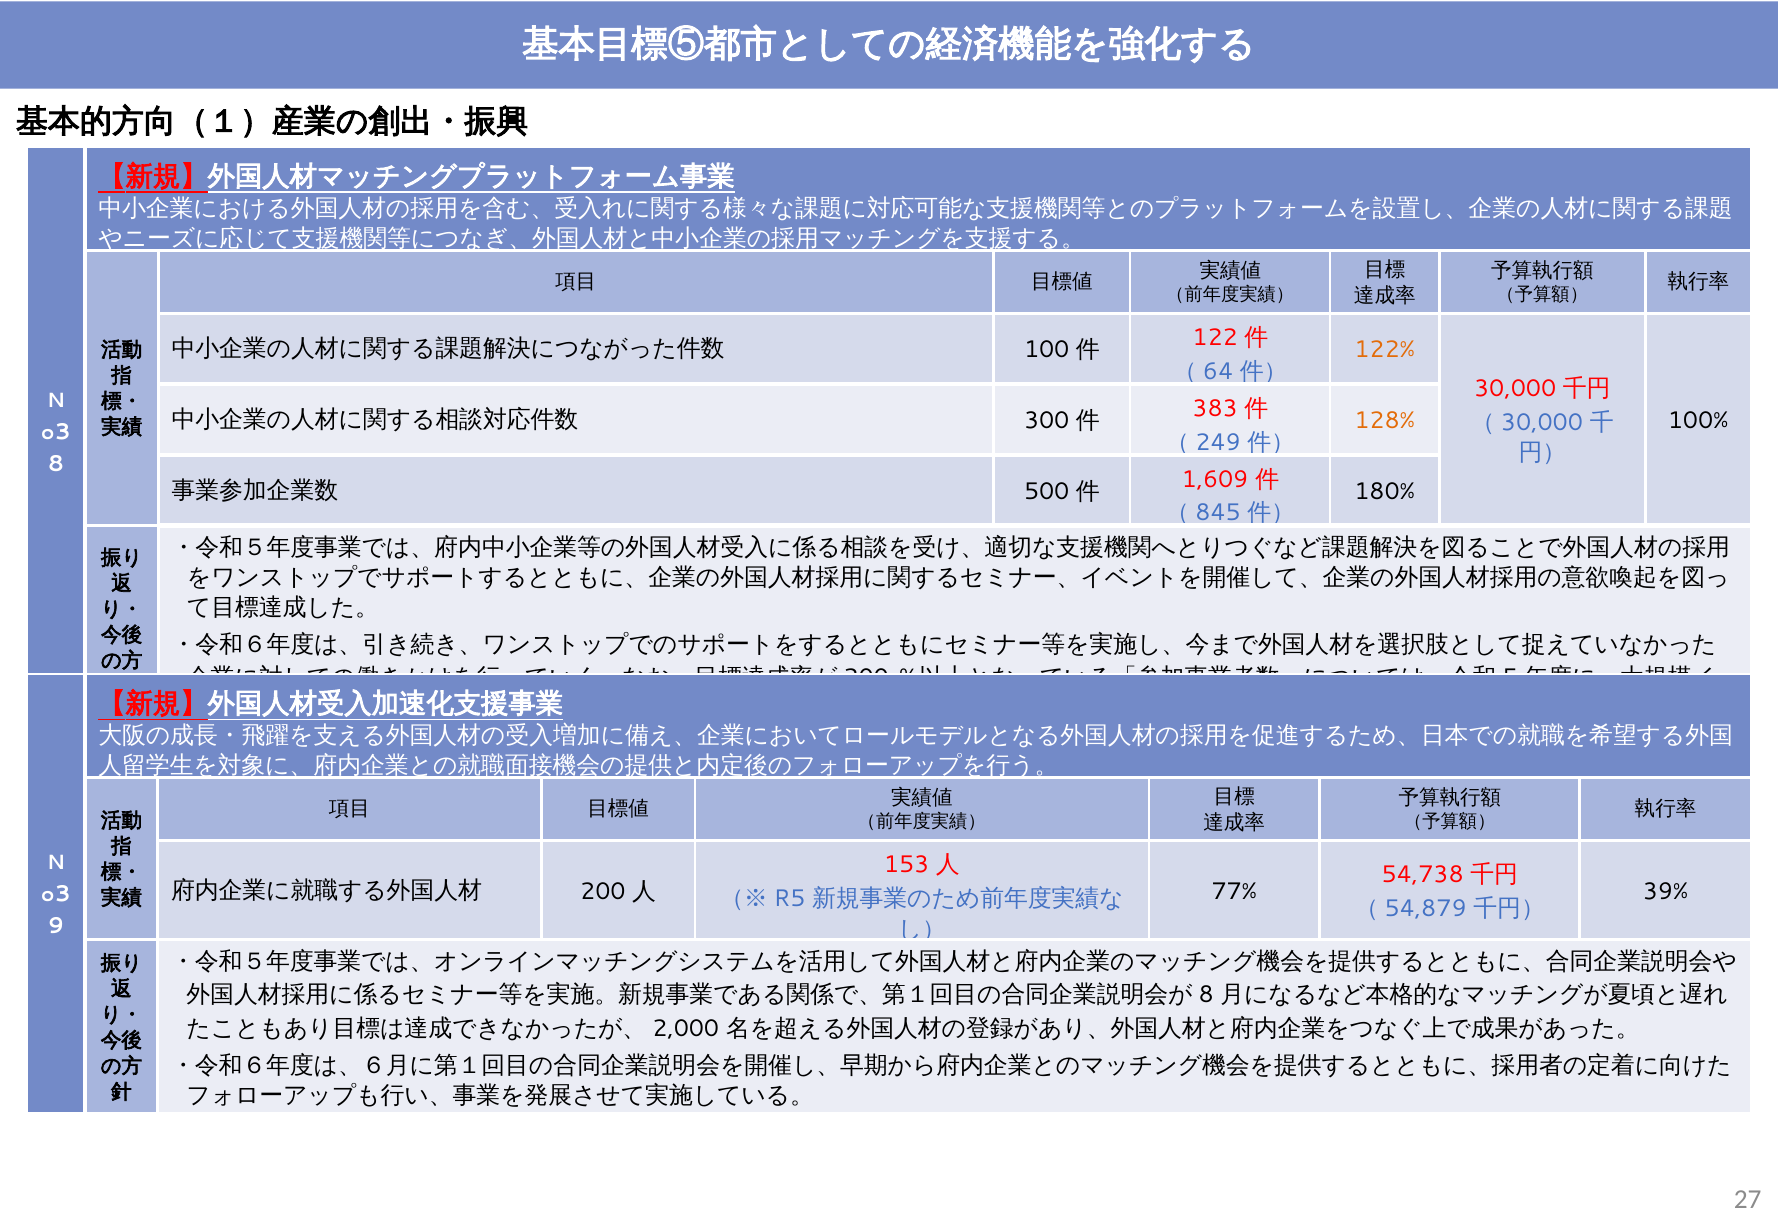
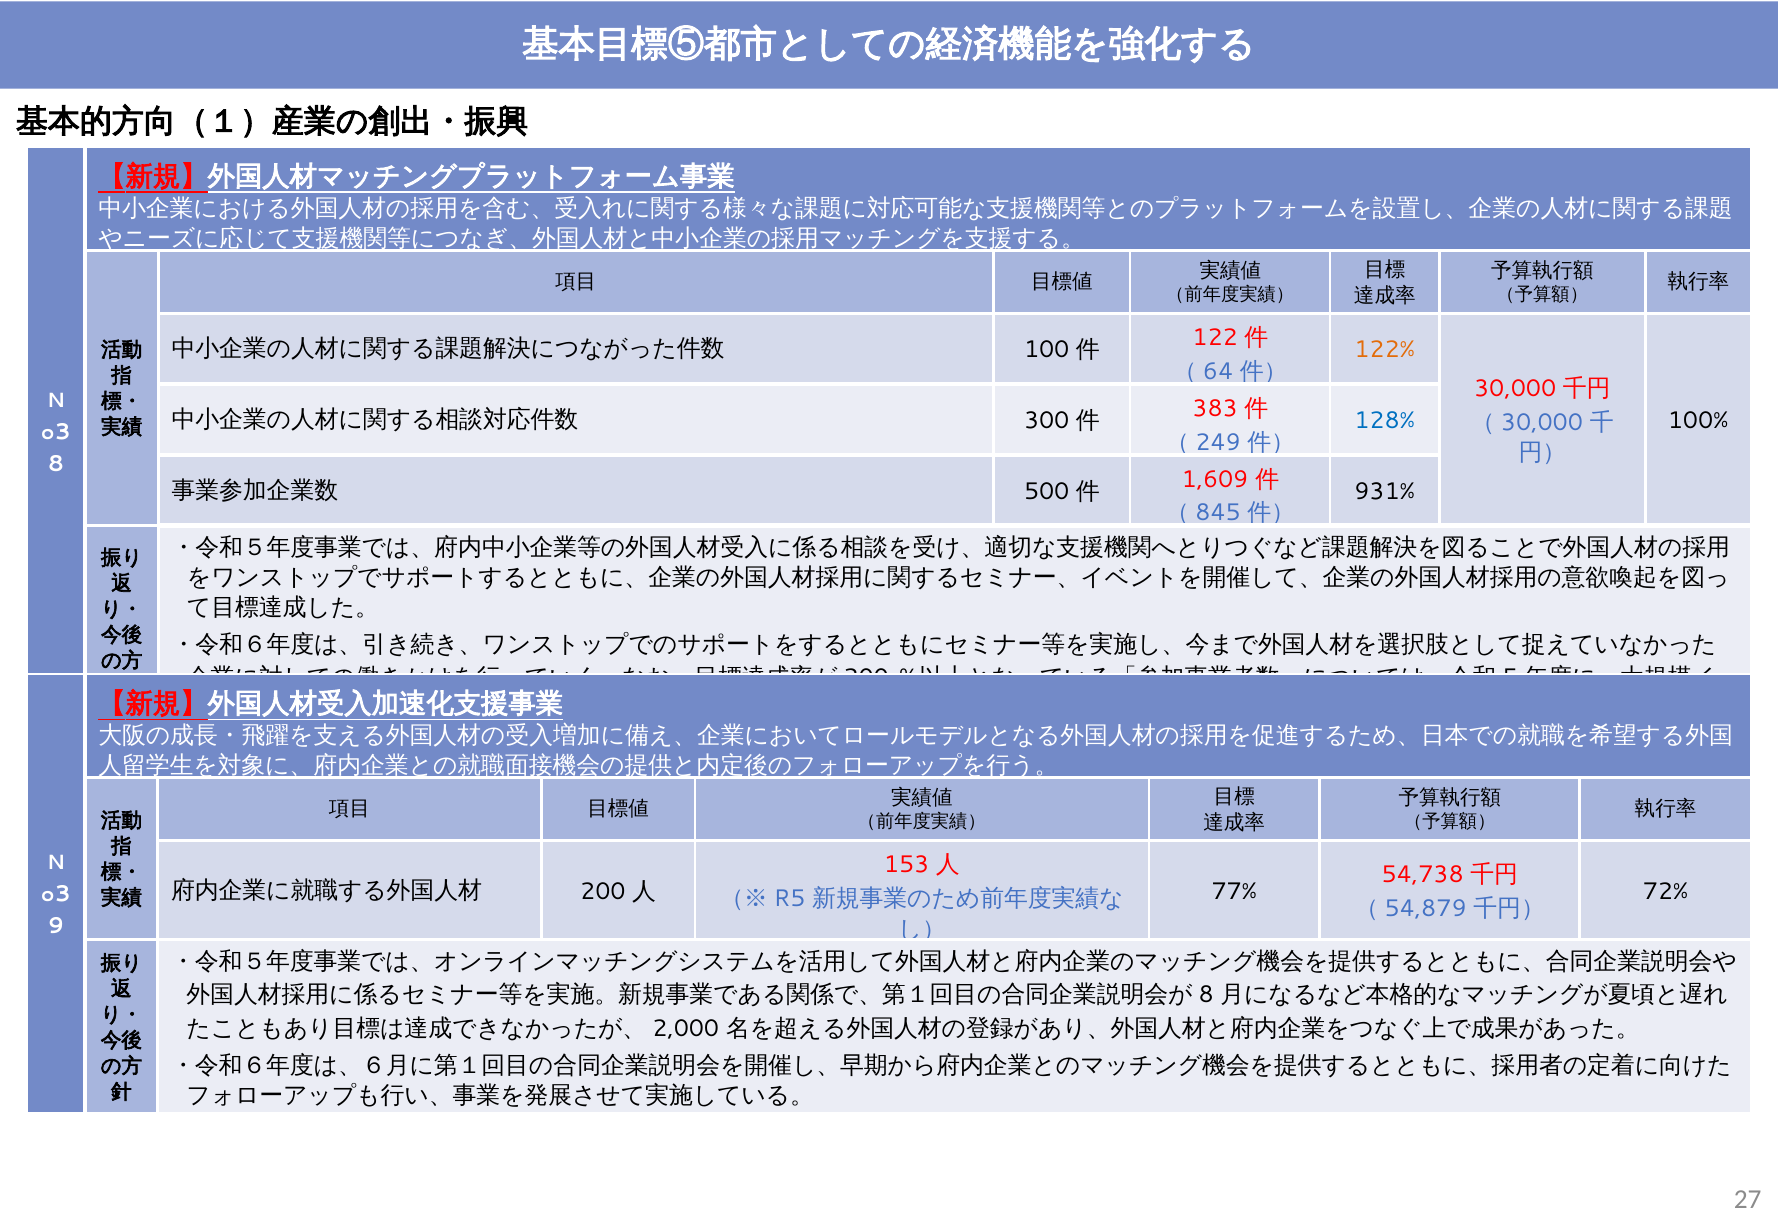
128% colour: orange -> blue
180%: 180% -> 931%
39%: 39% -> 72%
